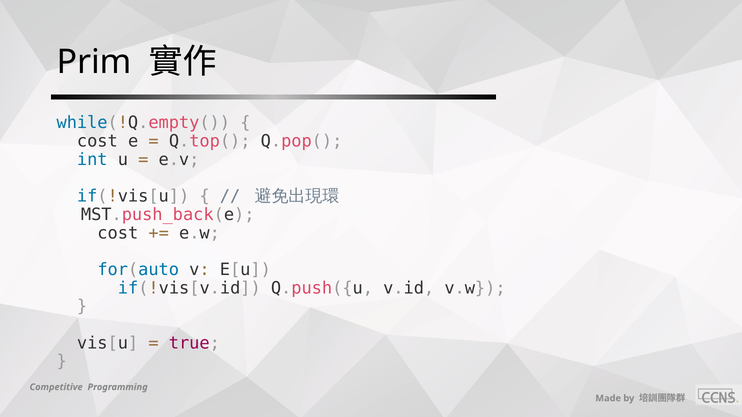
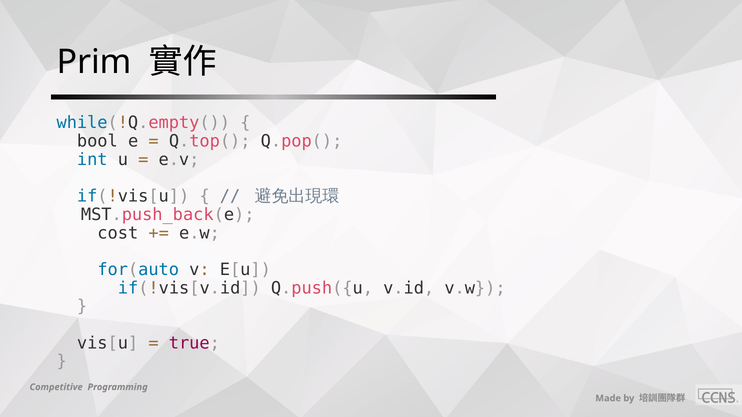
cost at (97, 141): cost -> bool
